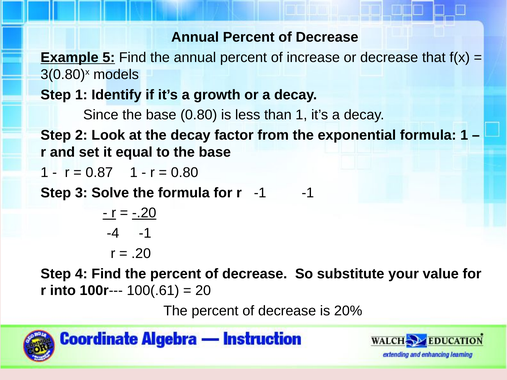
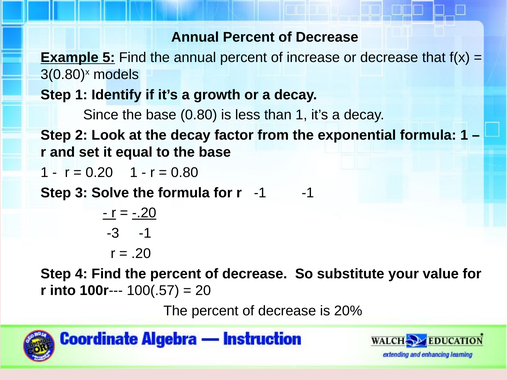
0.87: 0.87 -> 0.20
-4: -4 -> -3
100(.61: 100(.61 -> 100(.57
